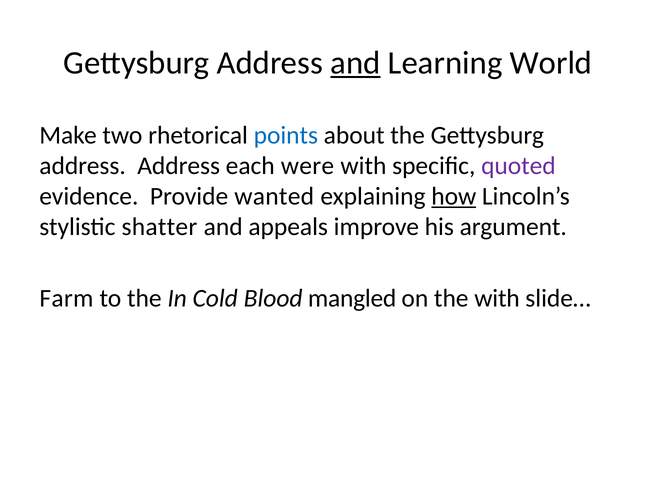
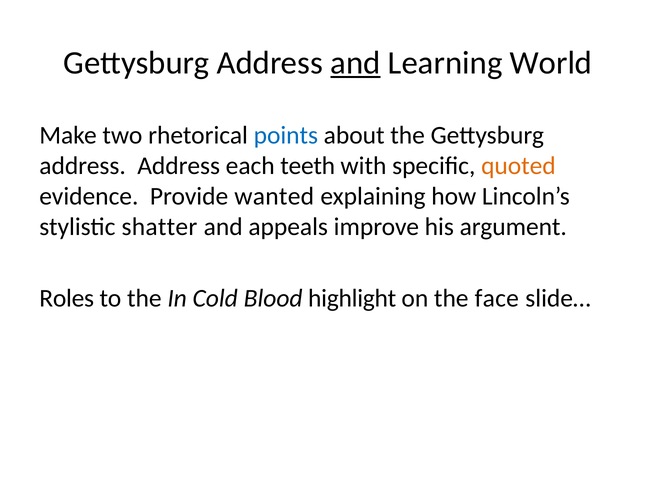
were: were -> teeth
quoted colour: purple -> orange
how underline: present -> none
Farm: Farm -> Roles
mangled: mangled -> highlight
the with: with -> face
